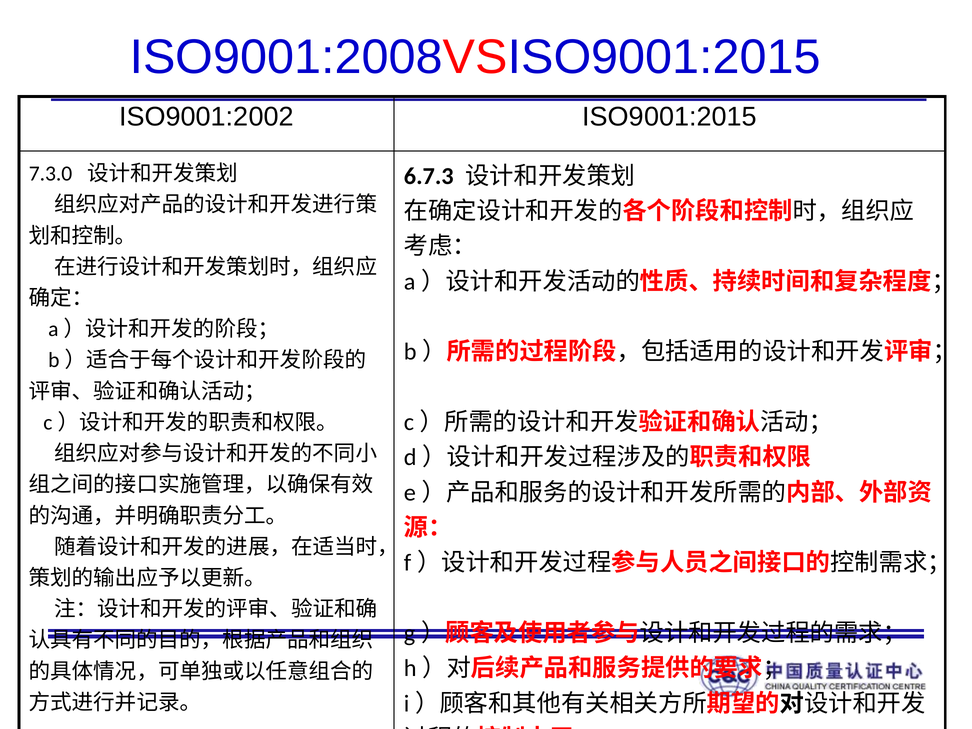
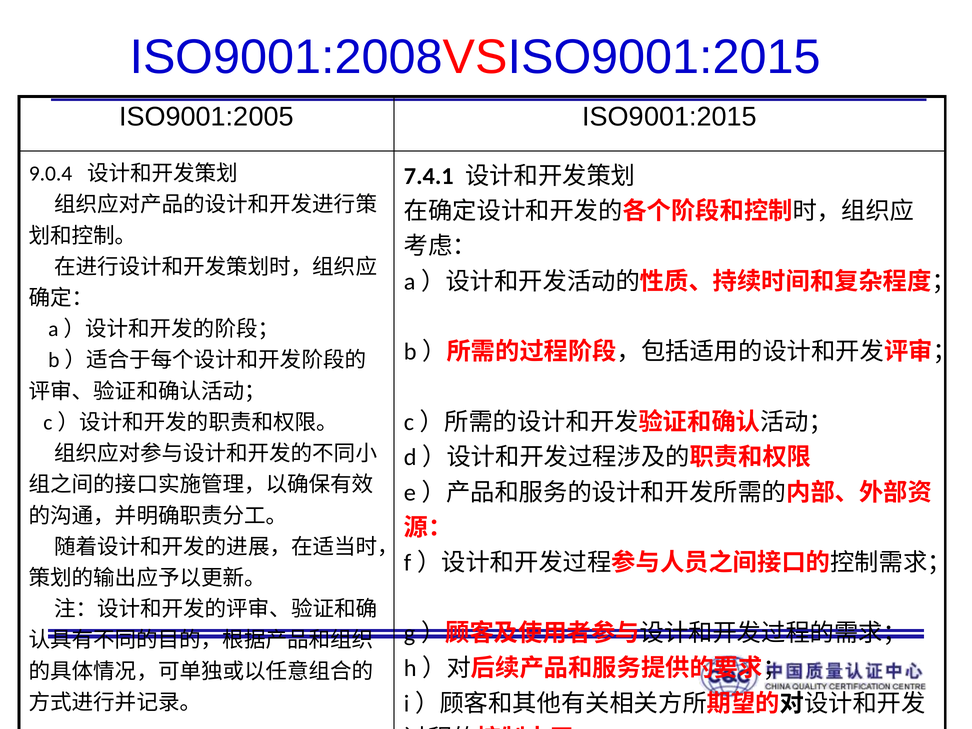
ISO9001:2002: ISO9001:2002 -> ISO9001:2005
7.3.0: 7.3.0 -> 9.0.4
6.7.3: 6.7.3 -> 7.4.1
